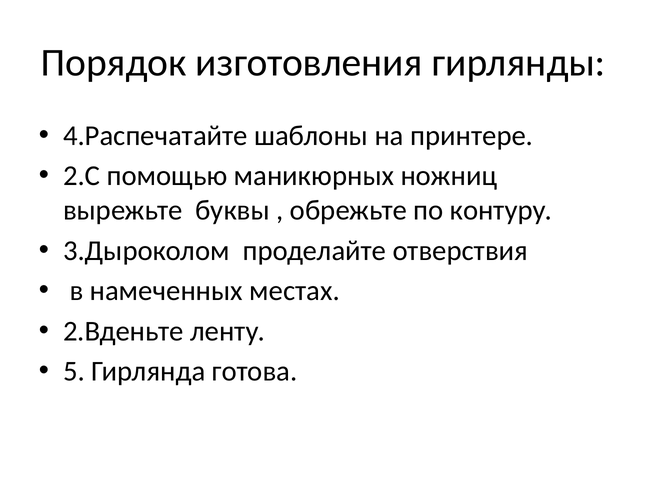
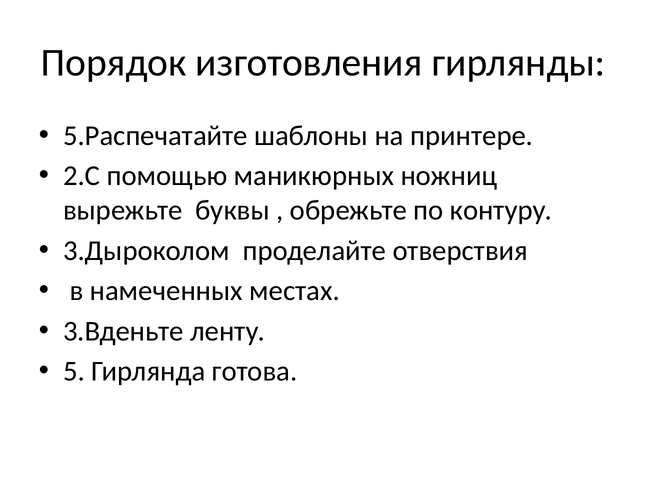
4.Распечатайте: 4.Распечатайте -> 5.Распечатайте
2.Вденьте: 2.Вденьте -> 3.Вденьте
